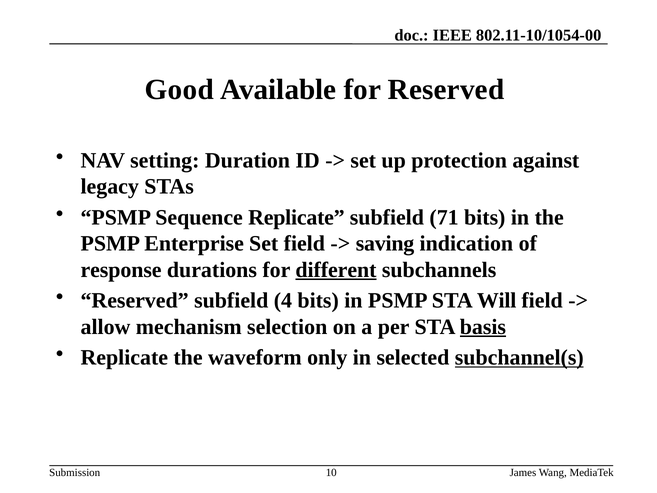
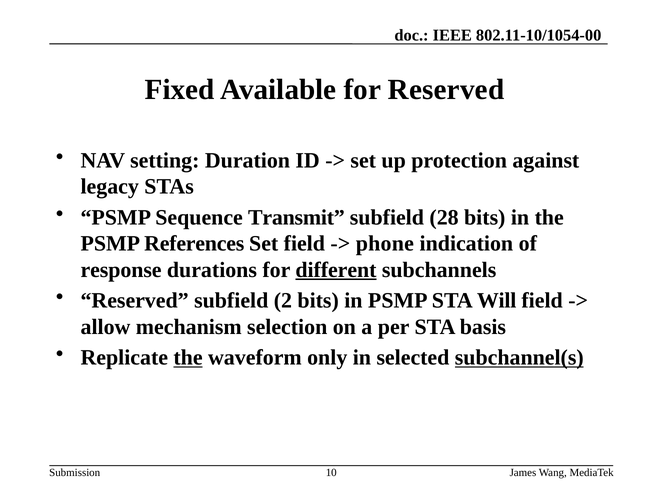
Good: Good -> Fixed
Sequence Replicate: Replicate -> Transmit
71: 71 -> 28
Enterprise: Enterprise -> References
saving: saving -> phone
4: 4 -> 2
basis underline: present -> none
the at (188, 357) underline: none -> present
